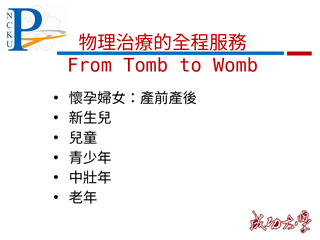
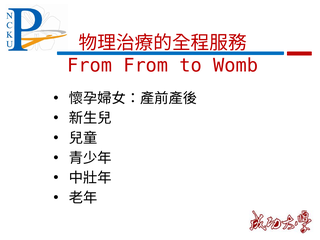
From Tomb: Tomb -> From
